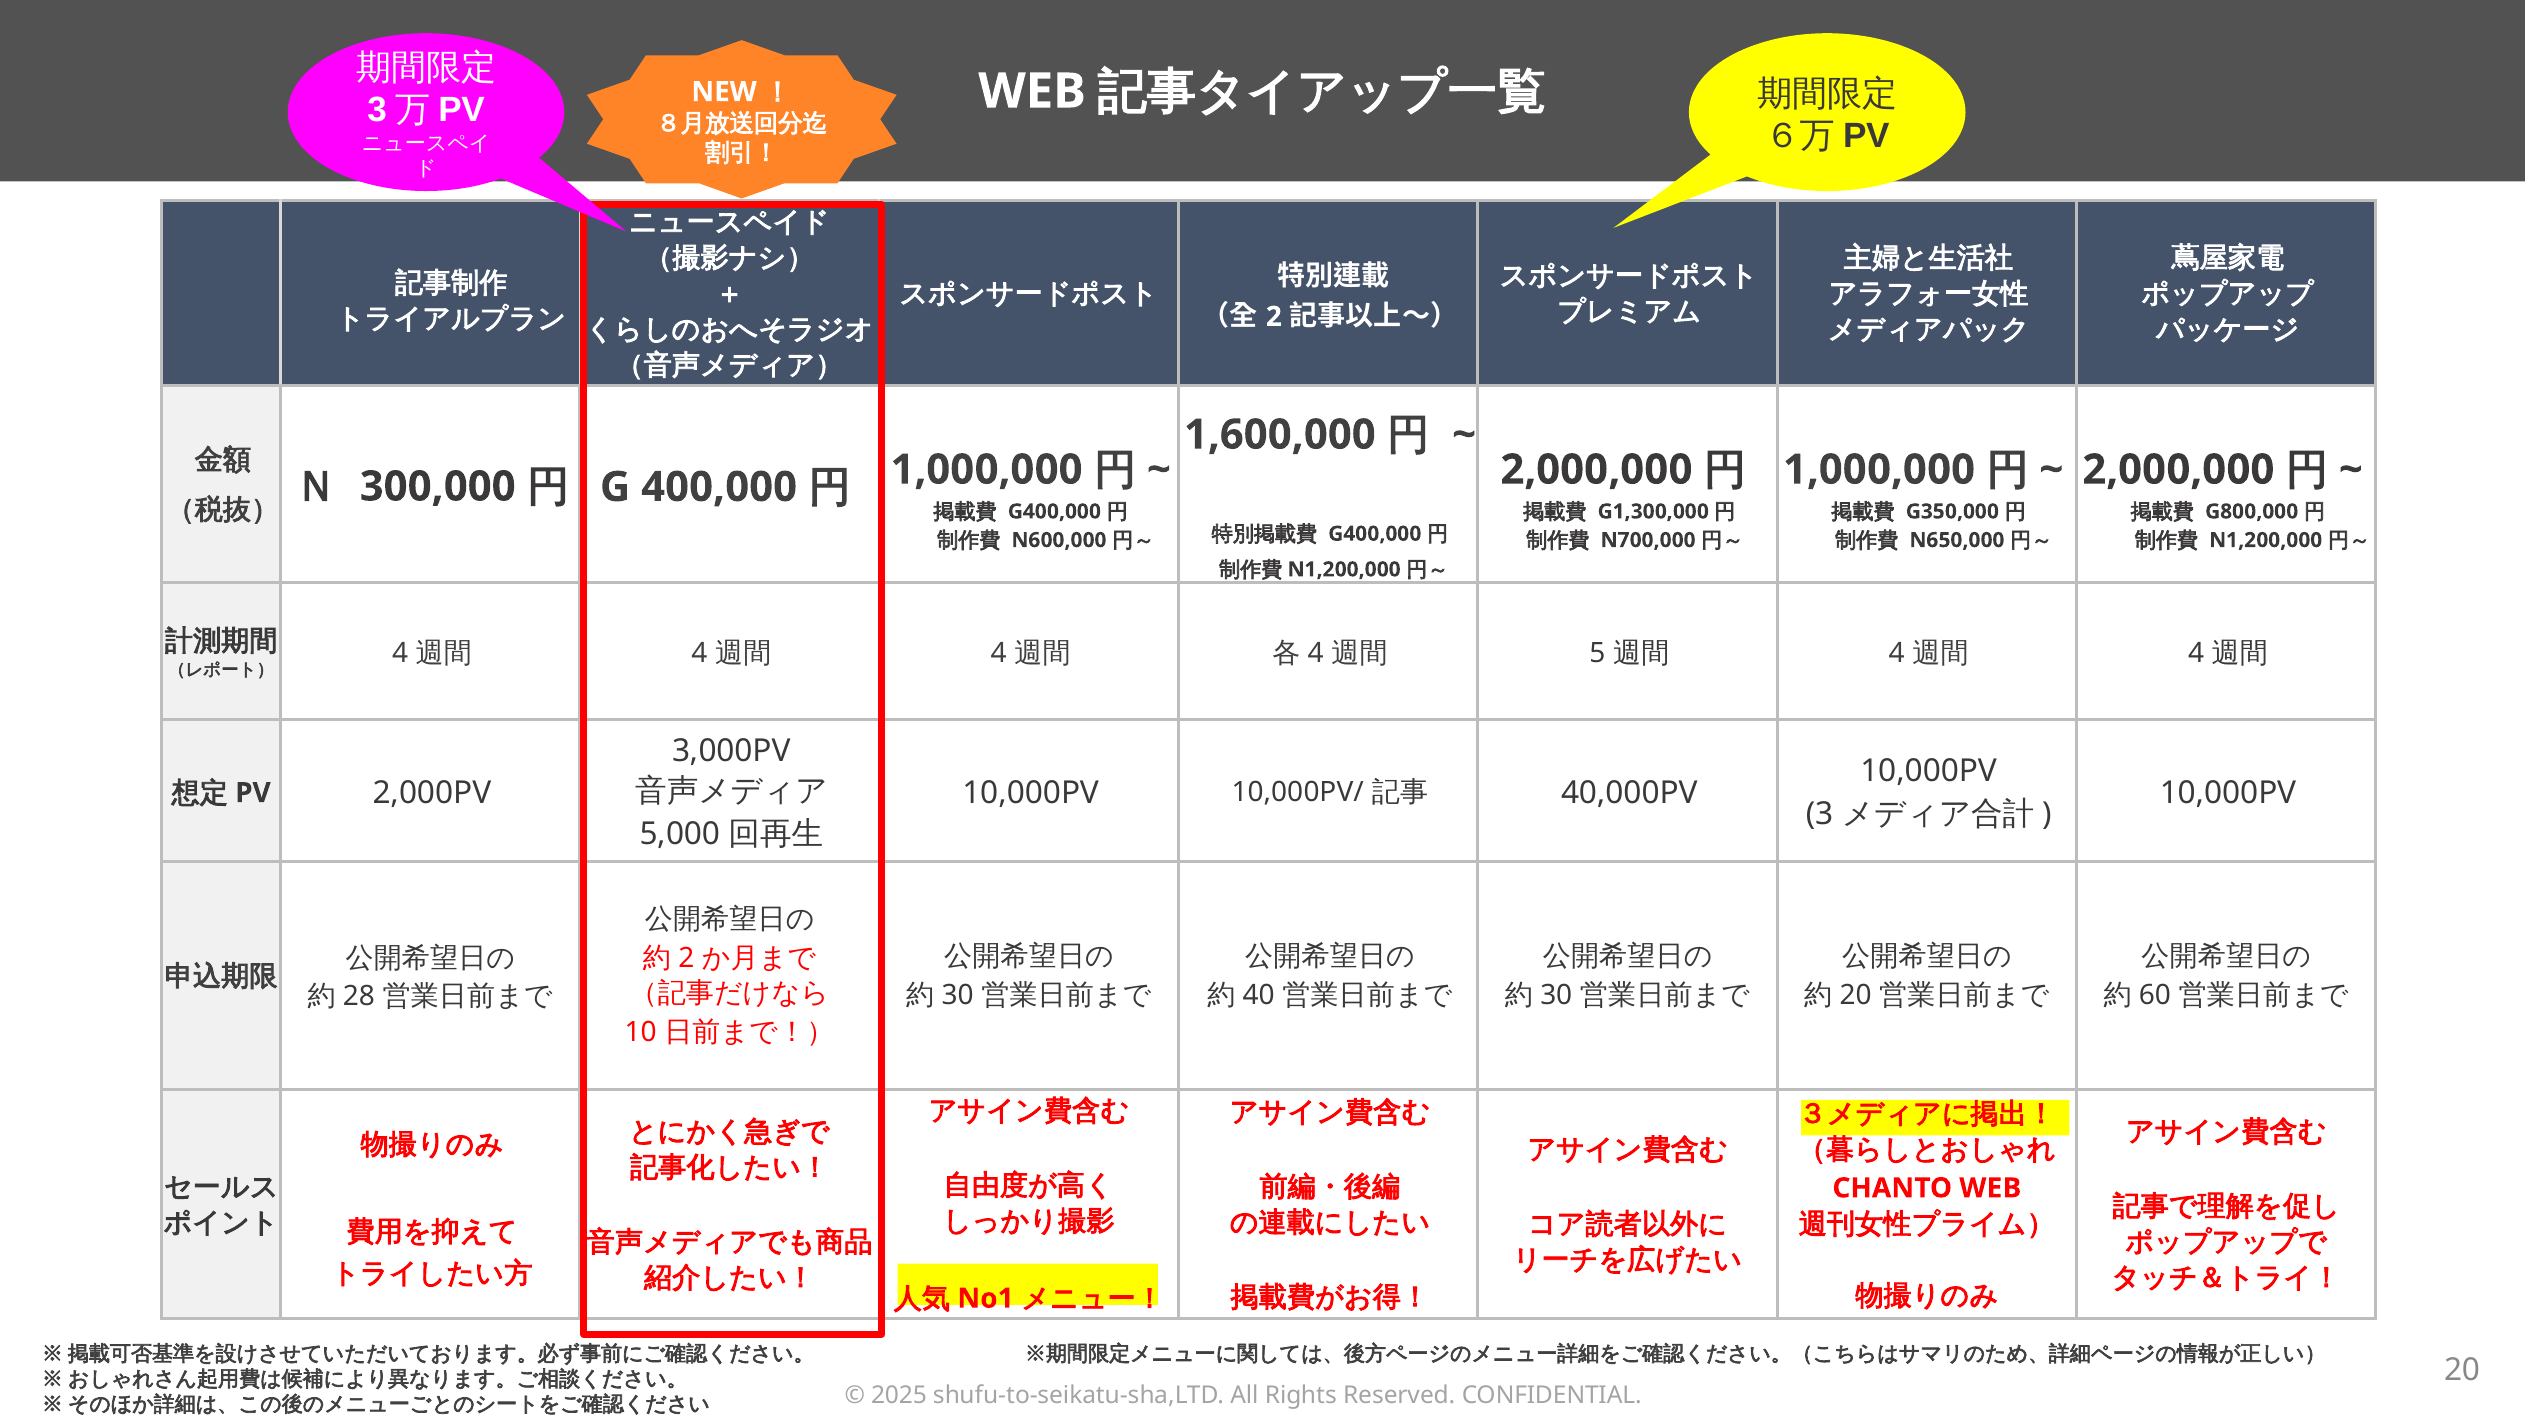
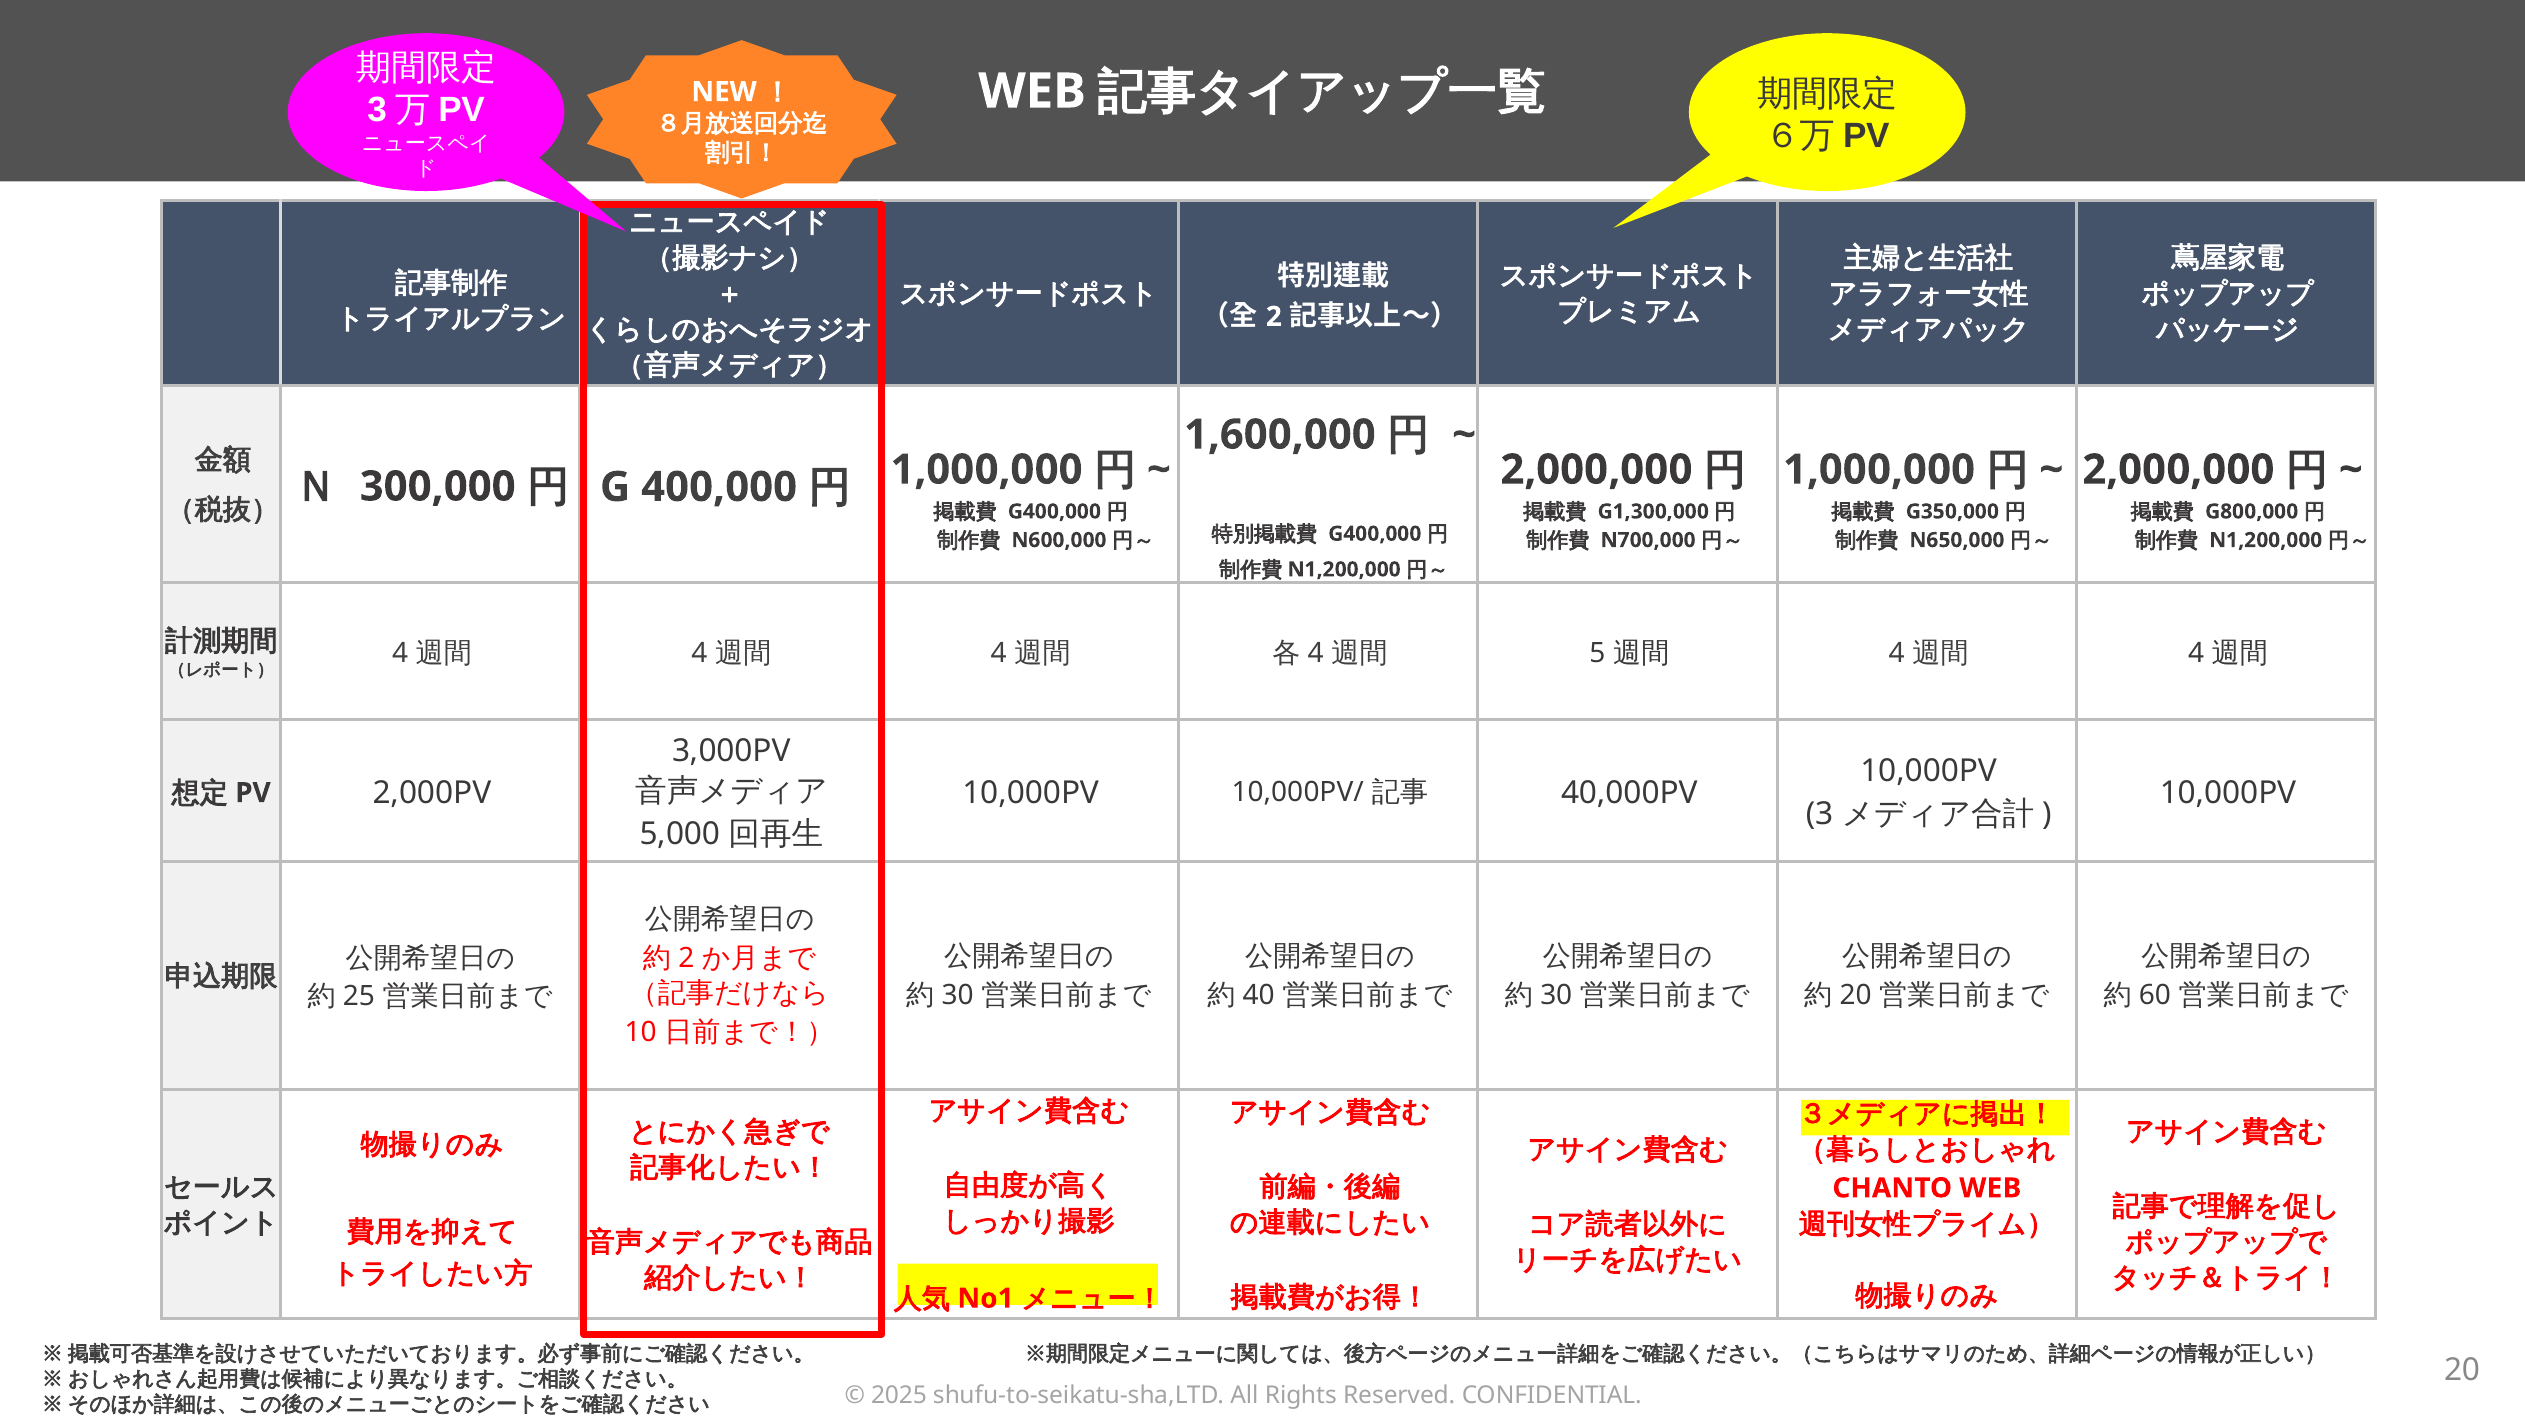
28: 28 -> 25
